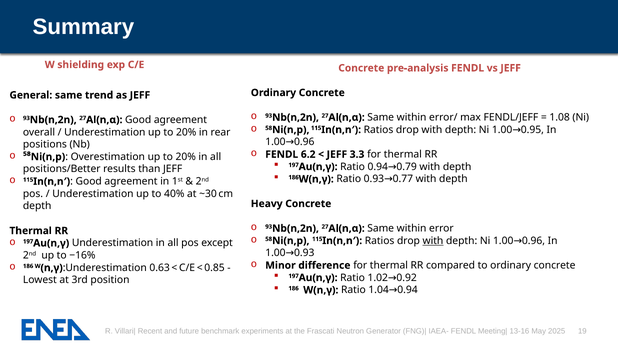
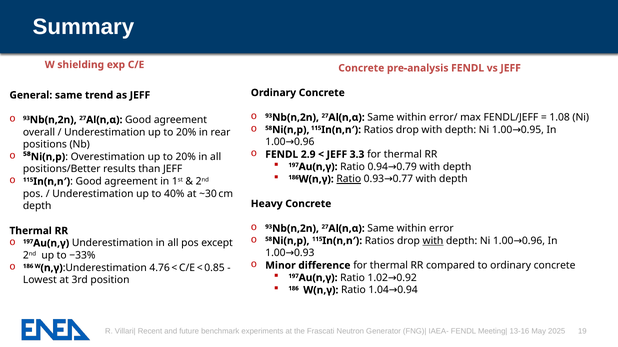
6.2: 6.2 -> 2.9
Ratio at (349, 179) underline: none -> present
−16%: −16% -> −33%
0.63: 0.63 -> 4.76
